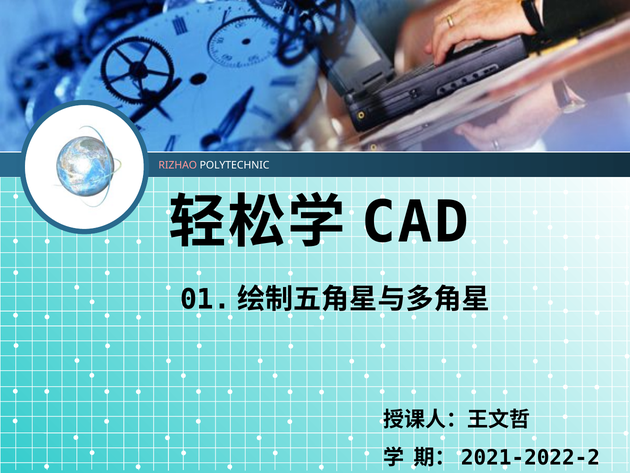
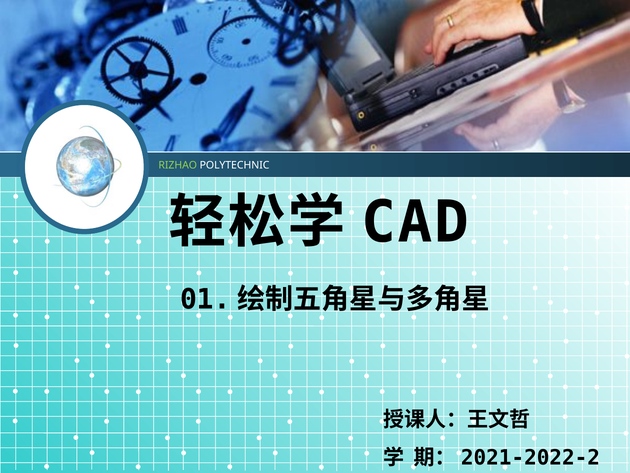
RIZHAO colour: pink -> light green
